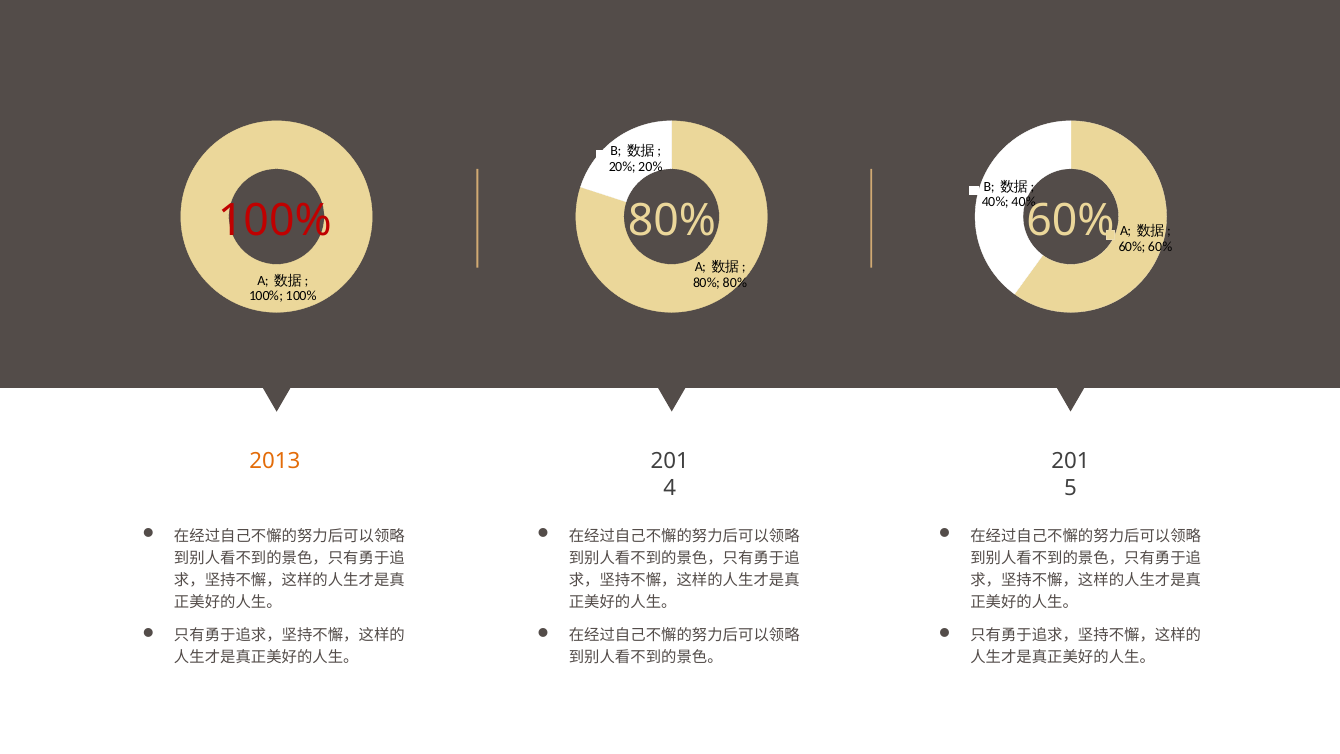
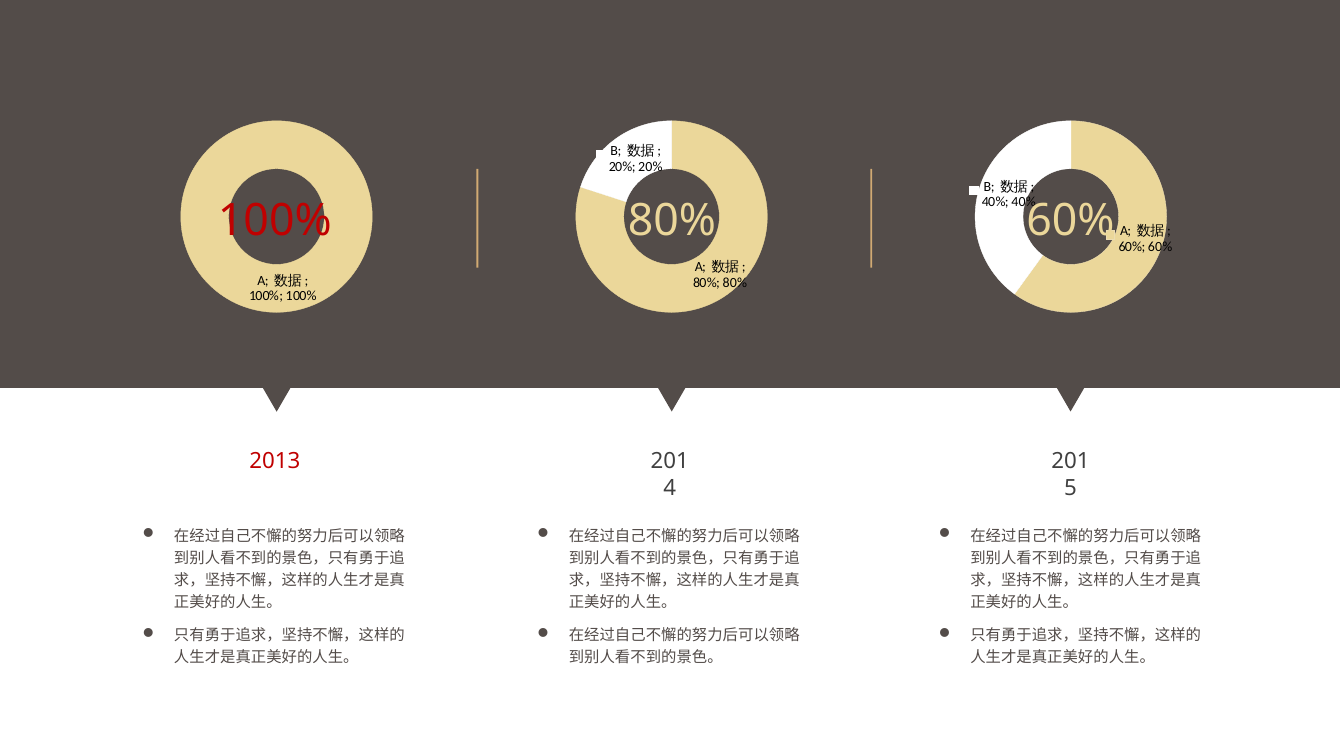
2013 colour: orange -> red
